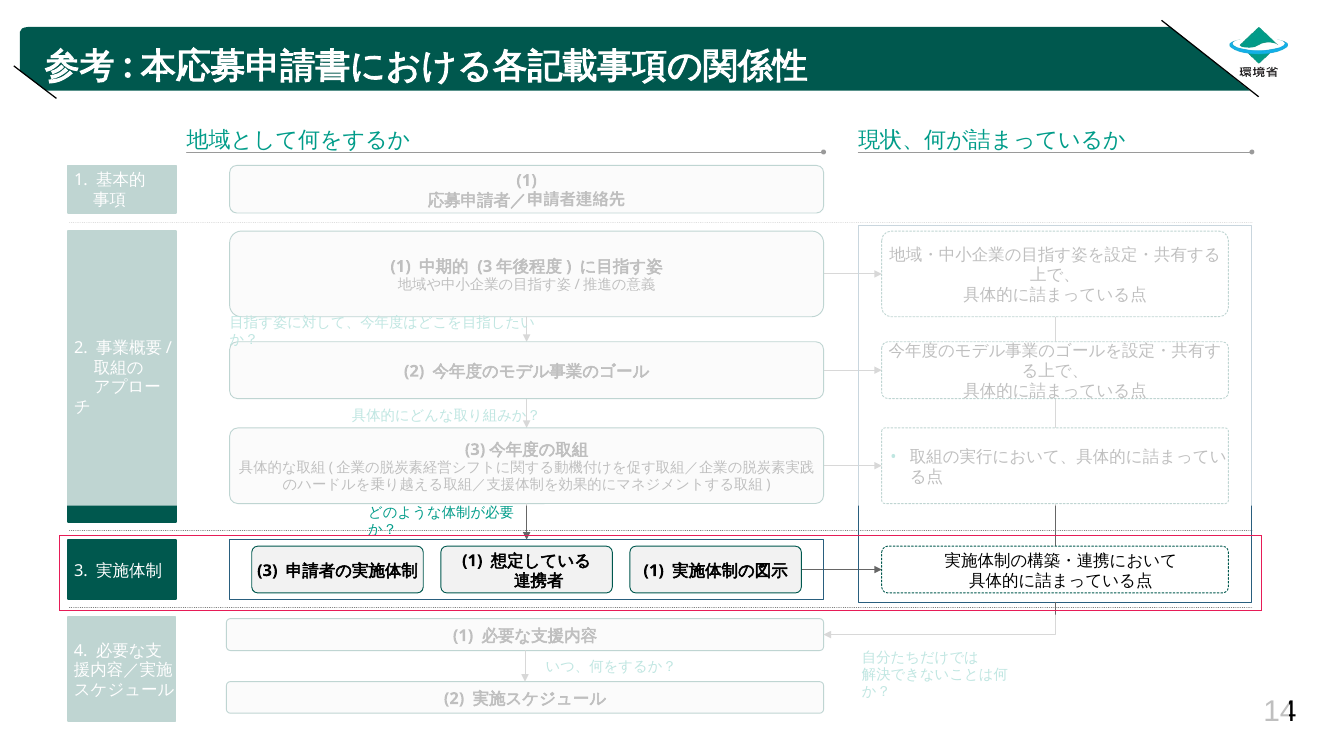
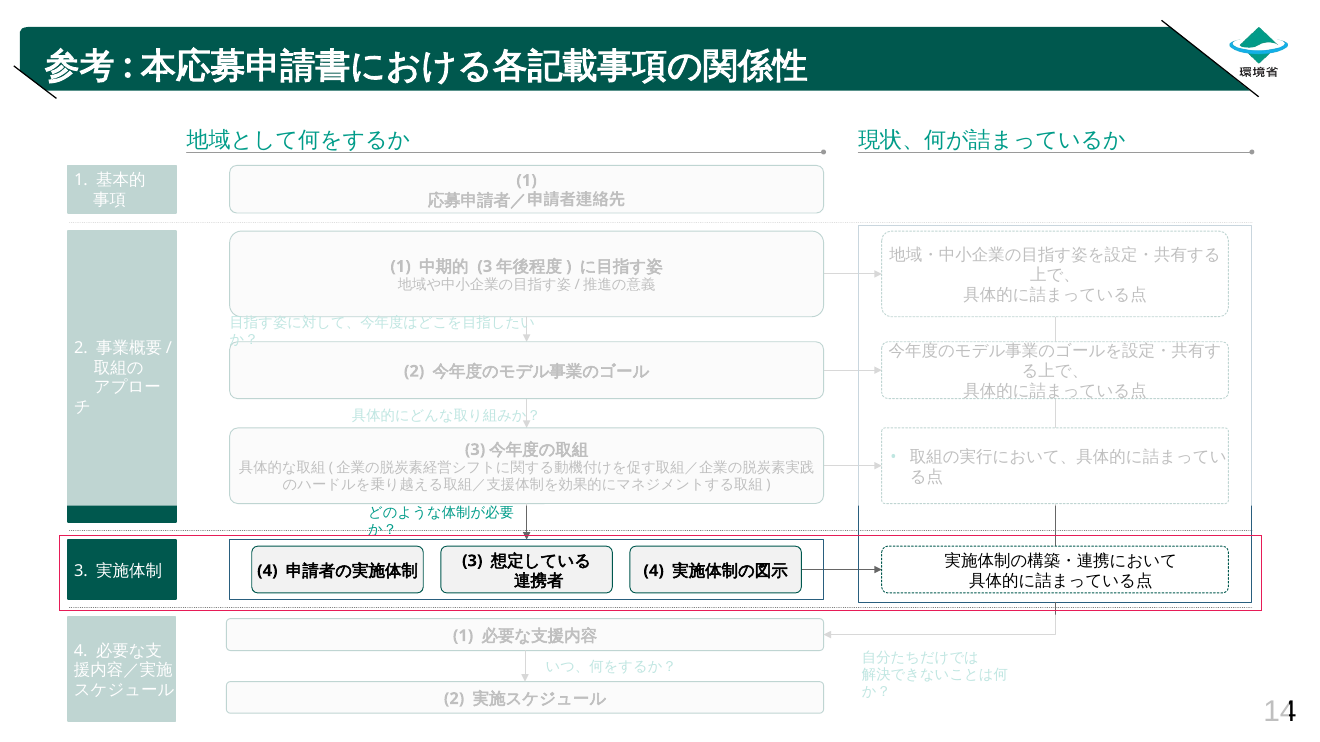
3 at (267, 571): 3 -> 4
1 at (472, 561): 1 -> 3
1 at (654, 571): 1 -> 4
